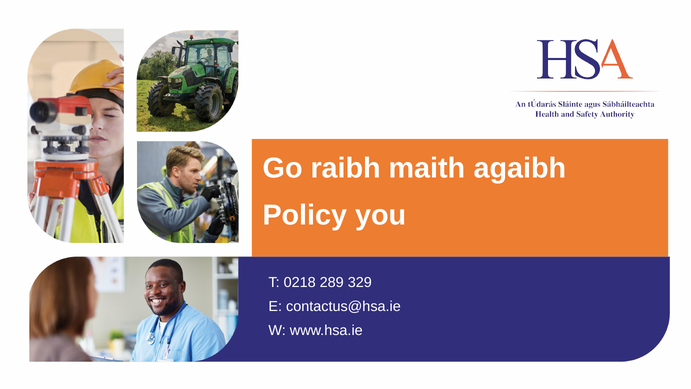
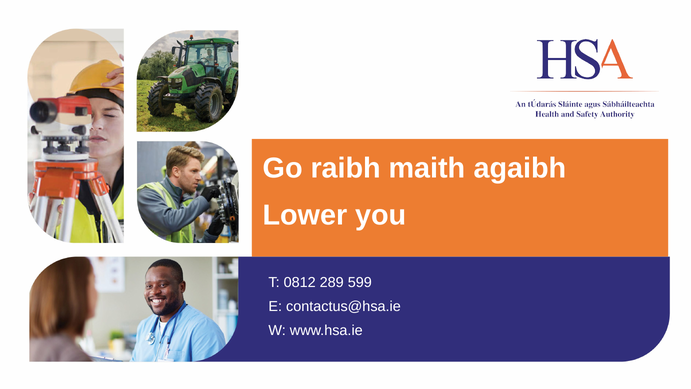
Policy: Policy -> Lower
0218: 0218 -> 0812
329: 329 -> 599
